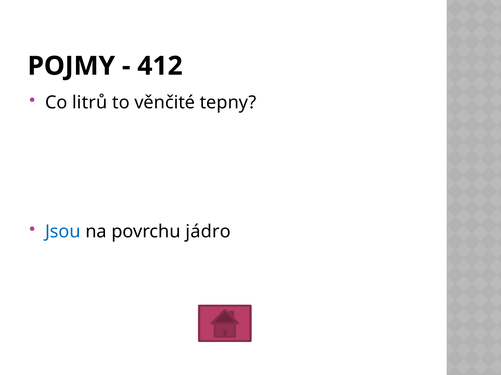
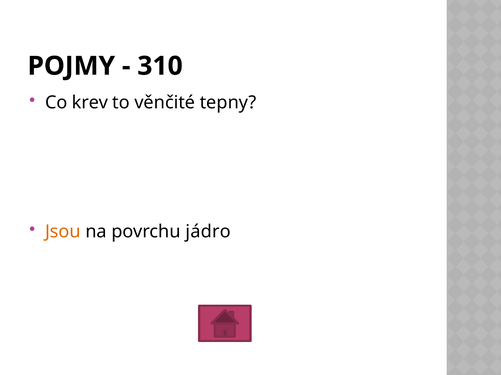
412: 412 -> 310
litrů: litrů -> krev
Jsou colour: blue -> orange
